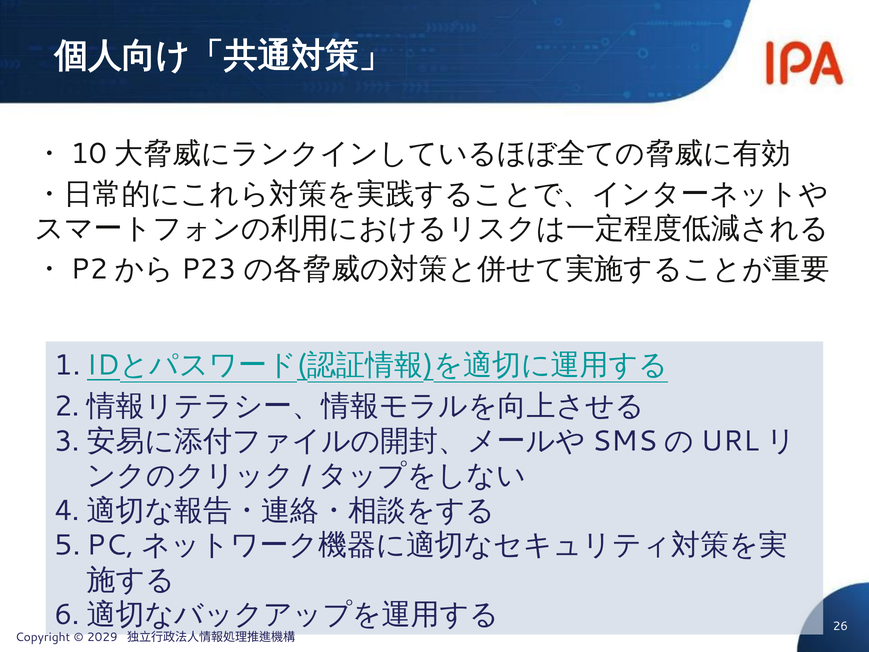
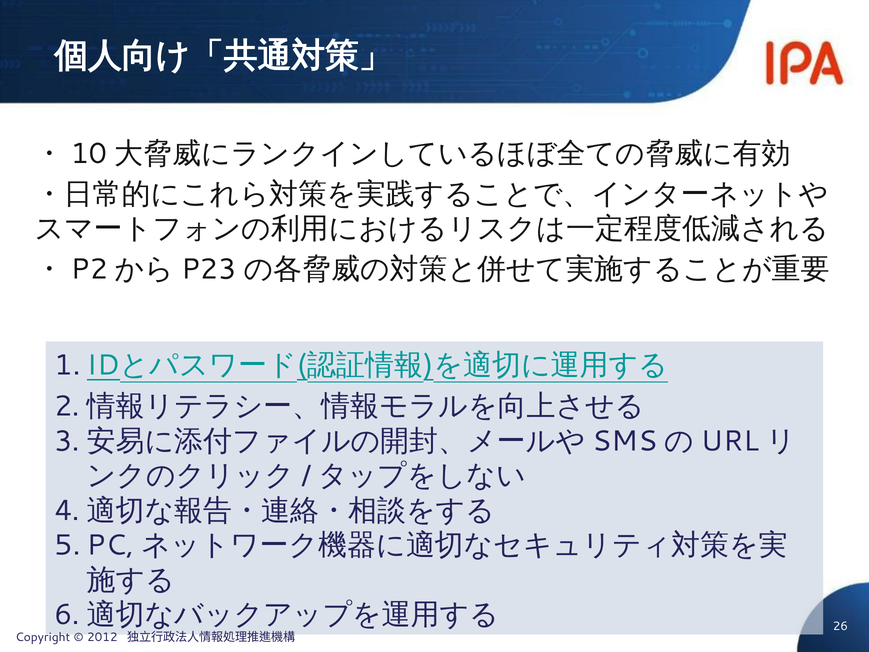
2029: 2029 -> 2012
